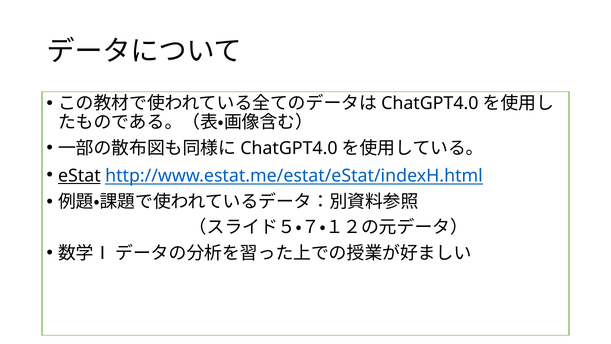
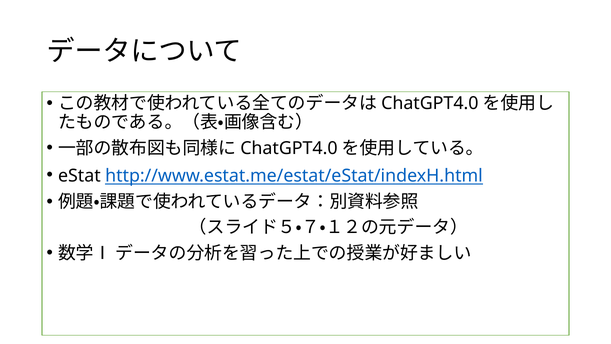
eStat underline: present -> none
